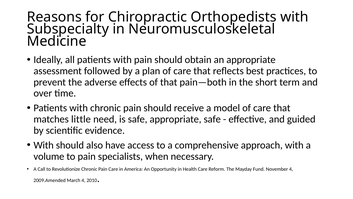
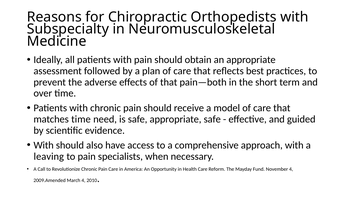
matches little: little -> time
volume: volume -> leaving
